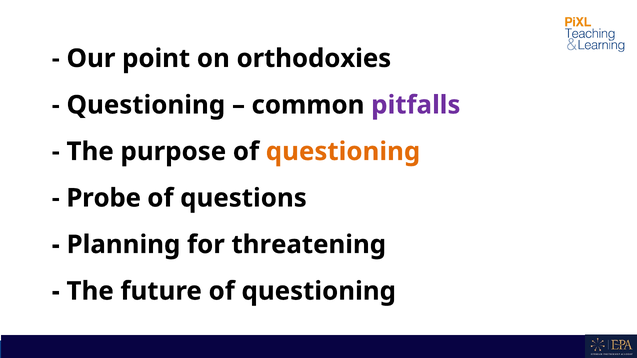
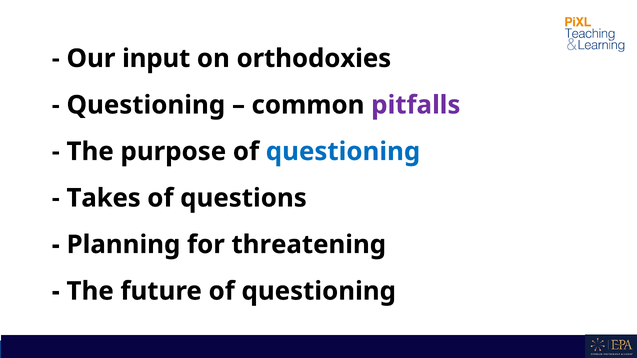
point: point -> input
questioning at (343, 152) colour: orange -> blue
Probe: Probe -> Takes
